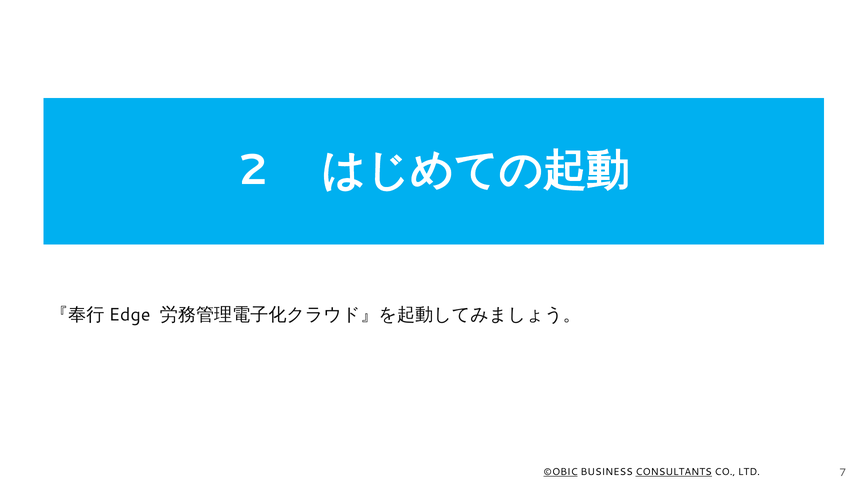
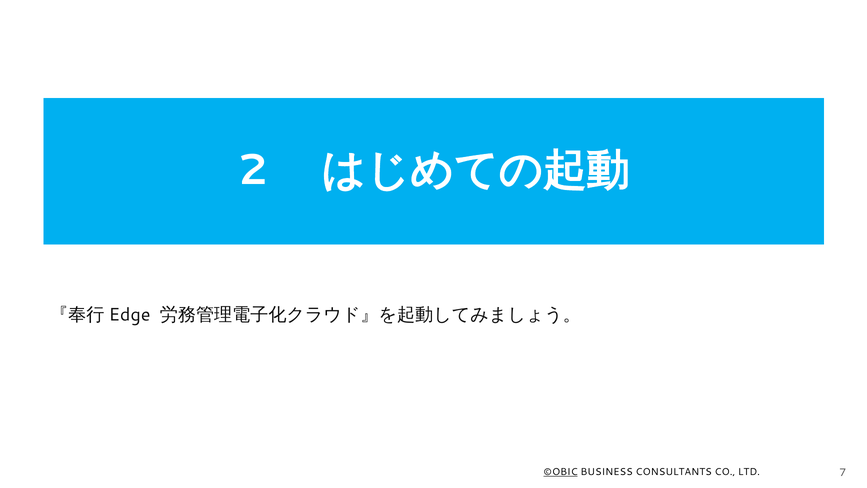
CONSULTANTS underline: present -> none
